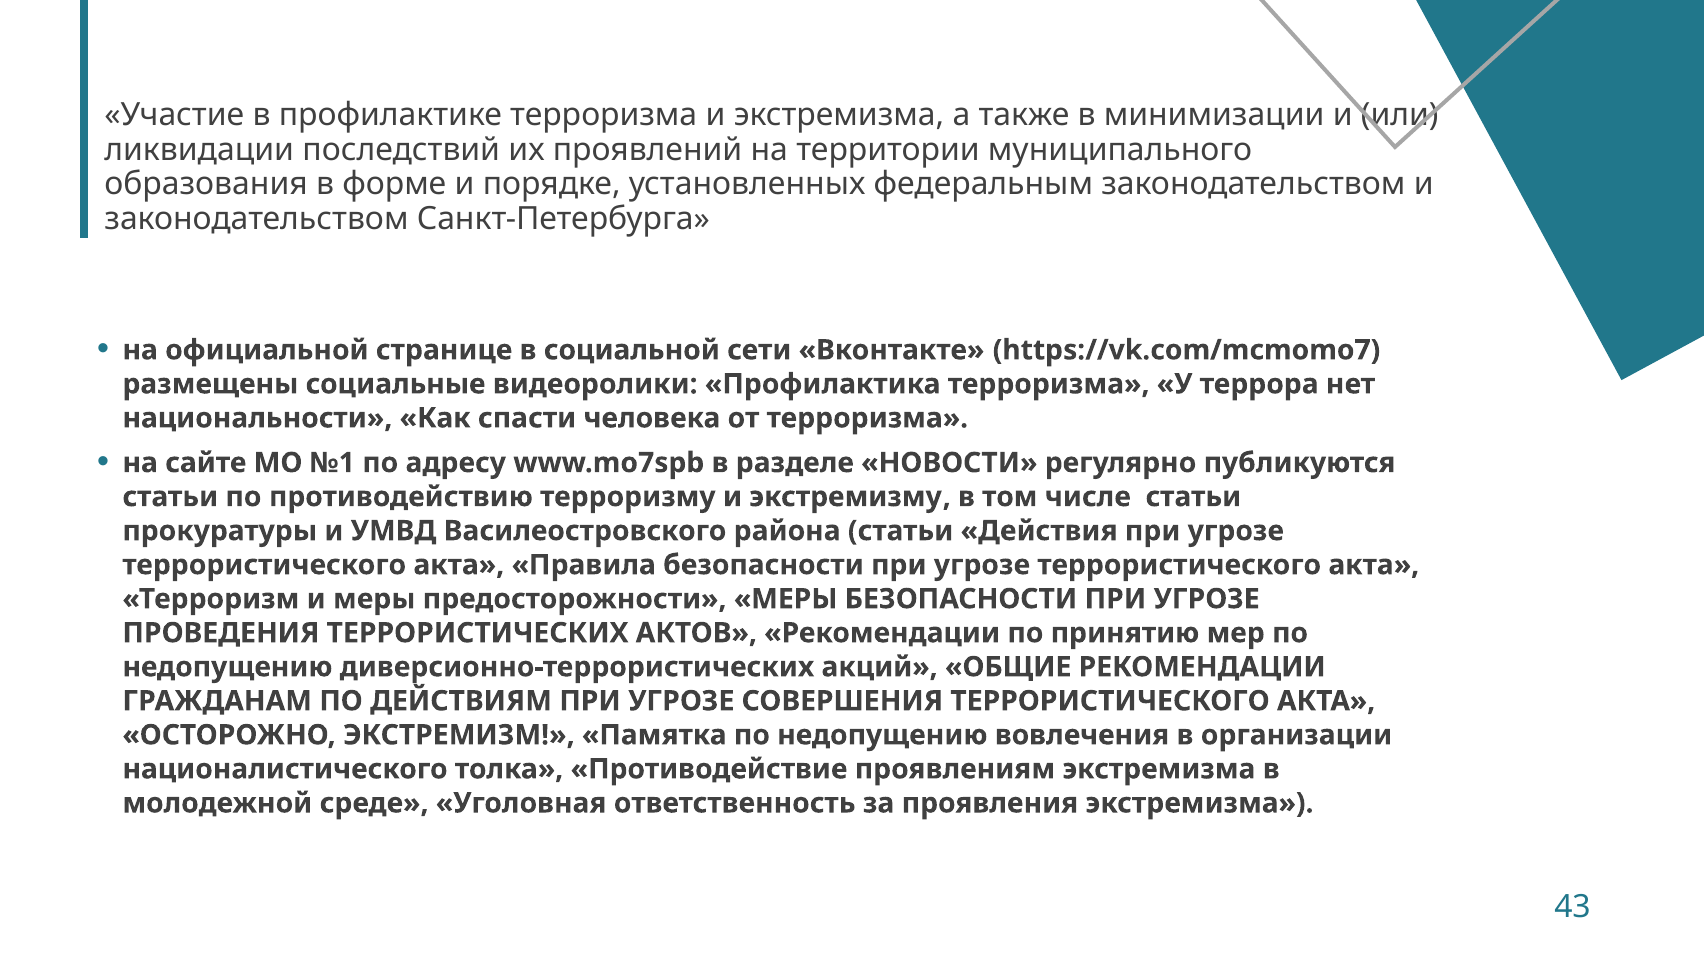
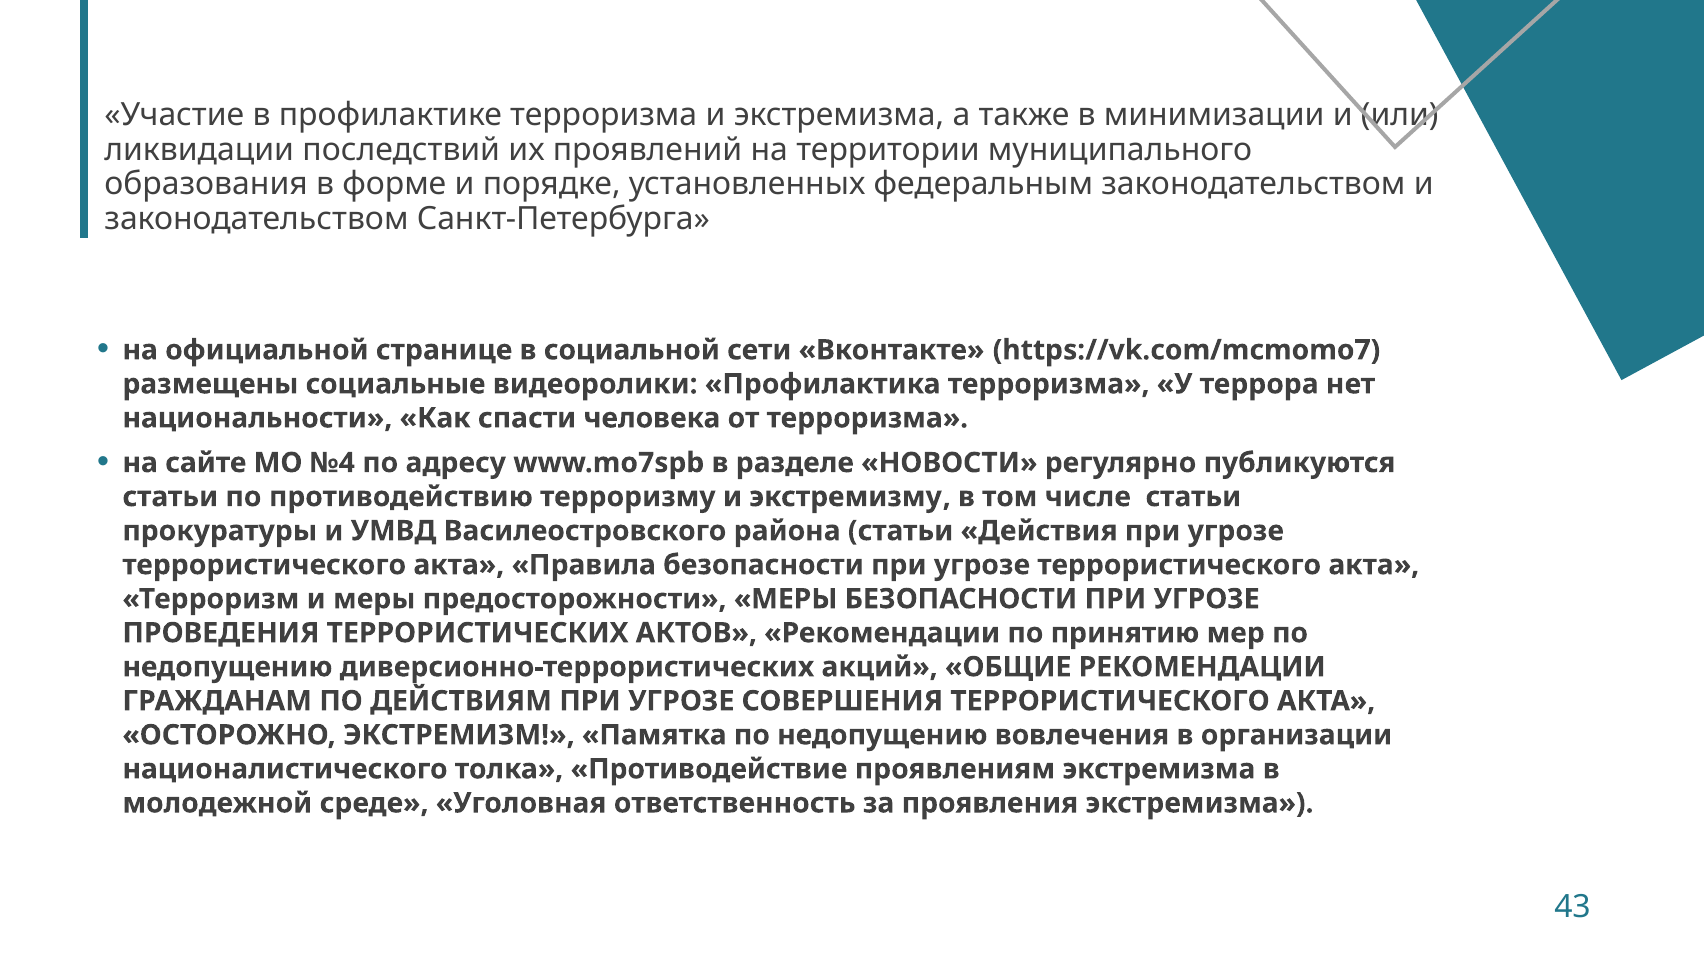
№1: №1 -> №4
